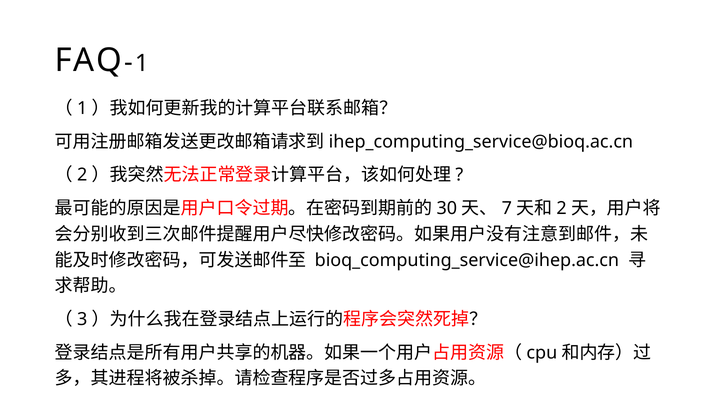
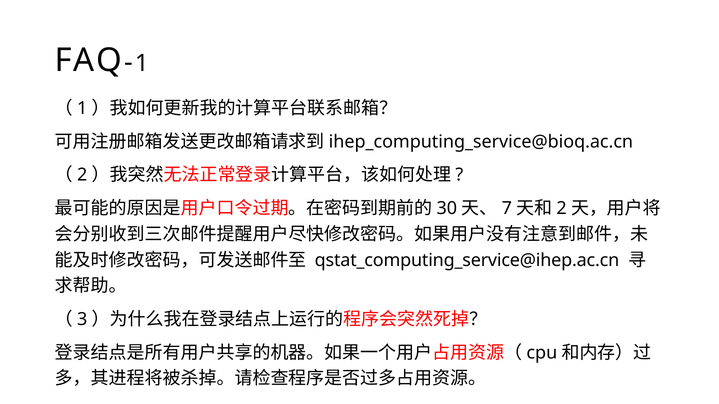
bioq_computing_service@ihep.ac.cn: bioq_computing_service@ihep.ac.cn -> qstat_computing_service@ihep.ac.cn
